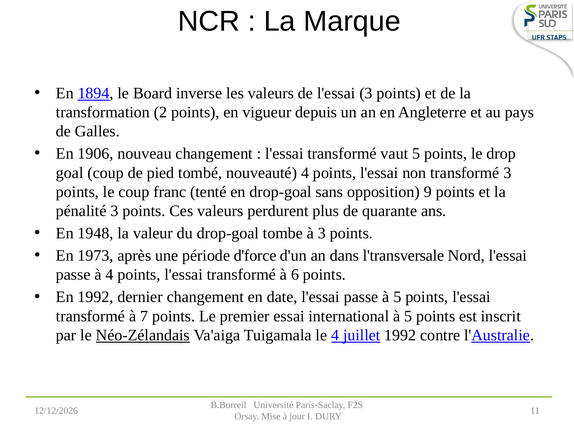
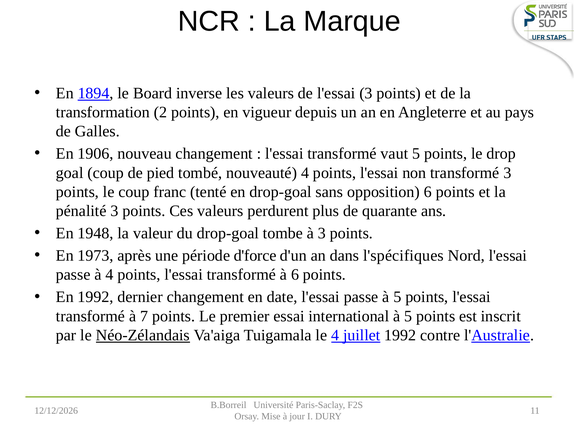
opposition 9: 9 -> 6
l'transversale: l'transversale -> l'spécifiques
